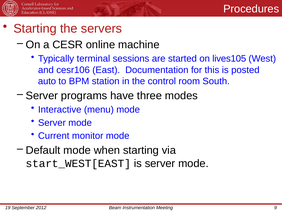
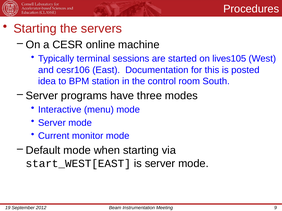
auto: auto -> idea
